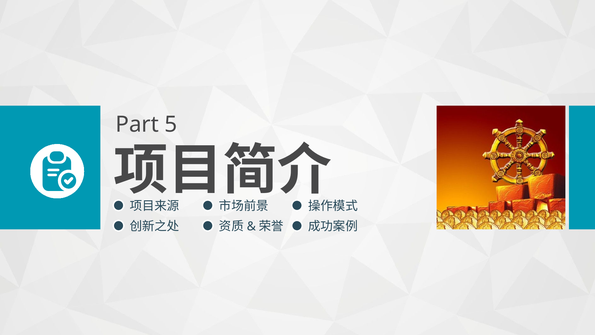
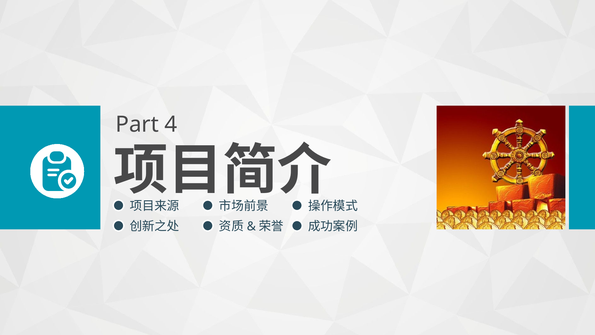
5: 5 -> 4
